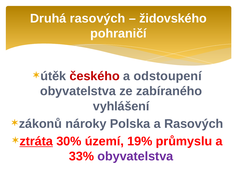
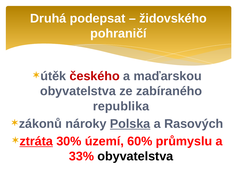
Druhá rasových: rasových -> podepsat
odstoupení: odstoupení -> maďarskou
vyhlášení: vyhlášení -> republika
Polska underline: none -> present
19%: 19% -> 60%
obyvatelstva at (135, 156) colour: purple -> black
